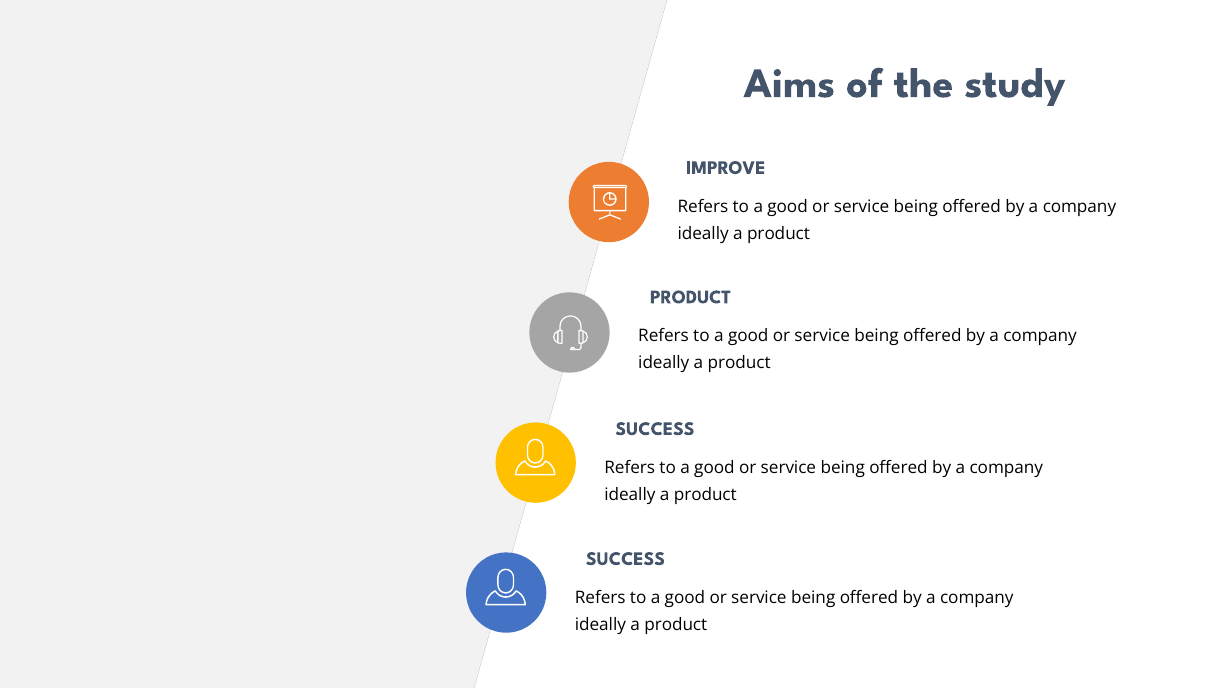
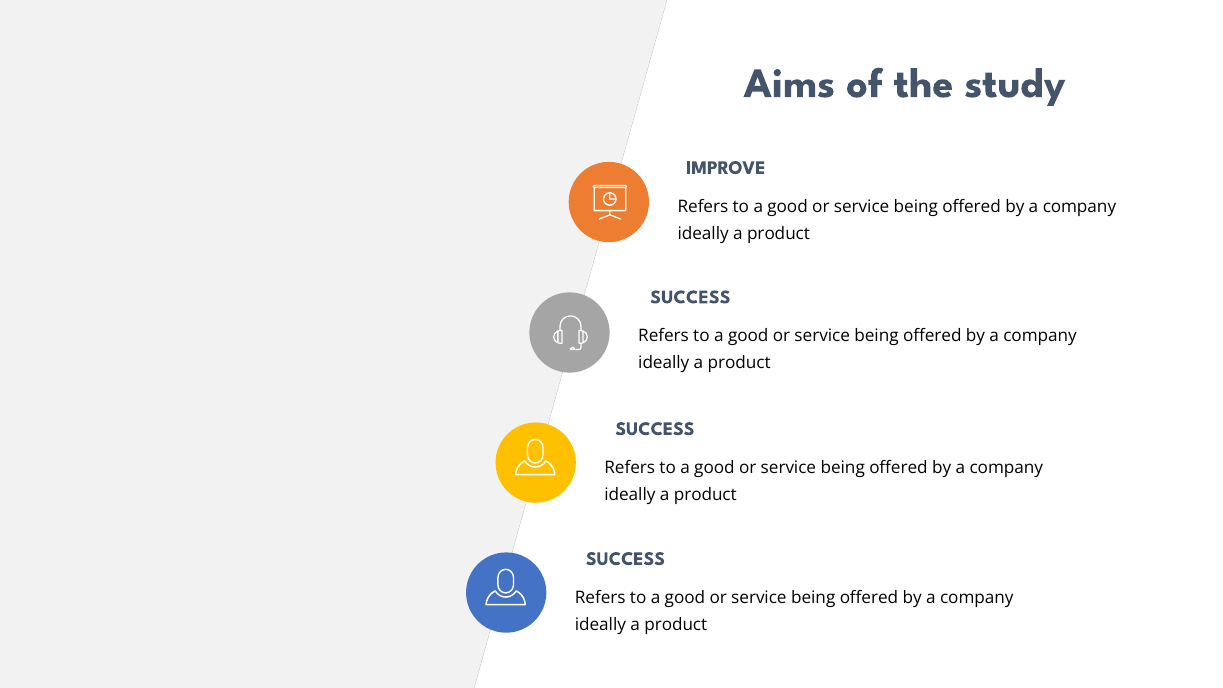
PRODUCT at (691, 297): PRODUCT -> SUCCESS
